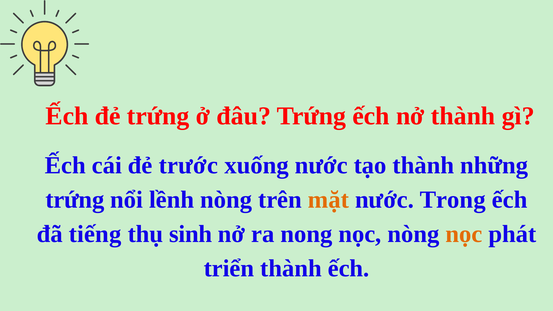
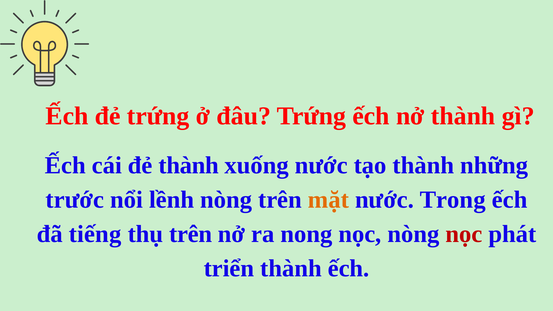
đẻ trước: trước -> thành
trứng at (75, 200): trứng -> trước
thụ sinh: sinh -> trên
nọc at (464, 234) colour: orange -> red
